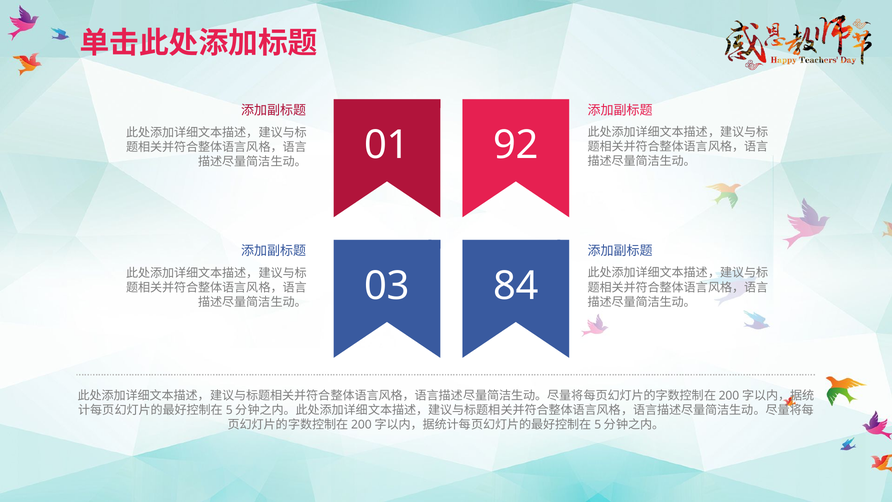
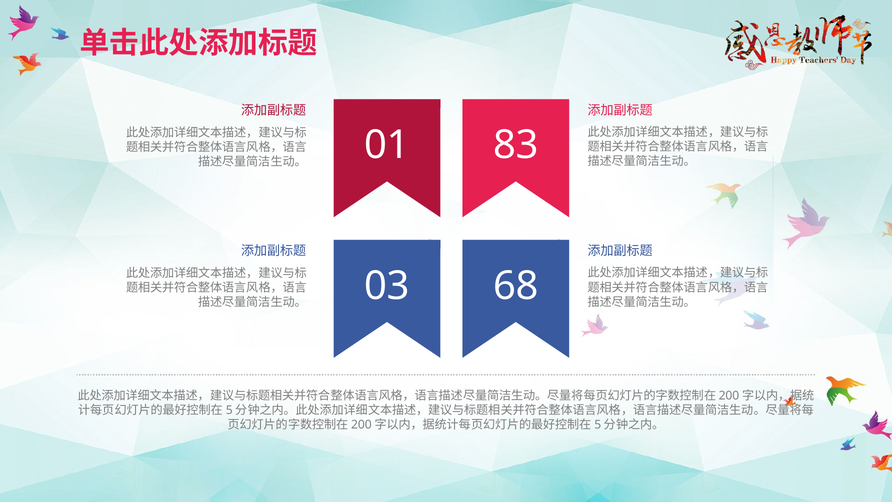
92: 92 -> 83
84: 84 -> 68
